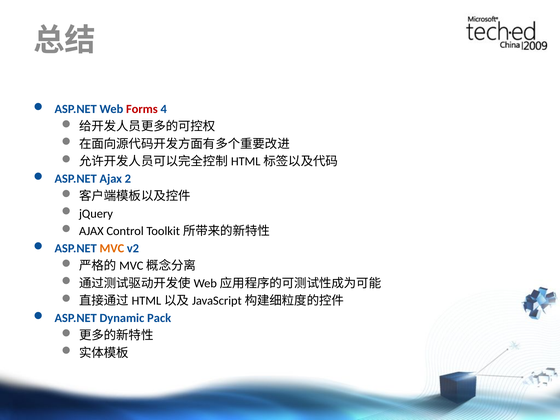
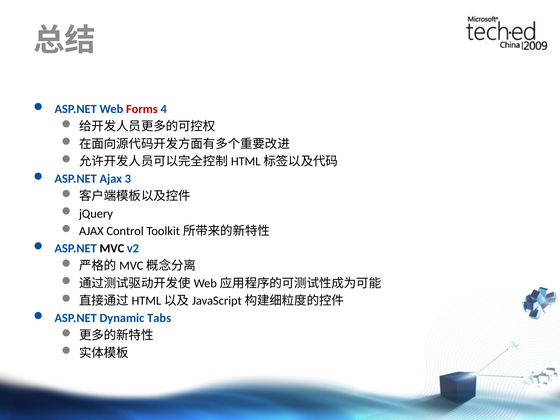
2: 2 -> 3
MVC colour: orange -> black
Pack: Pack -> Tabs
